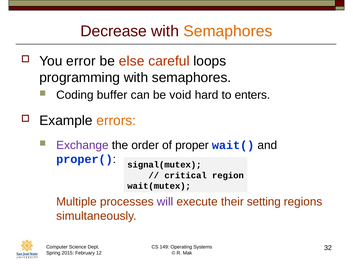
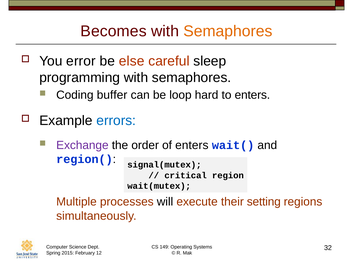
Decrease: Decrease -> Becomes
loops: loops -> sleep
void: void -> loop
errors colour: orange -> blue
of proper: proper -> enters
proper(: proper( -> region(
will colour: purple -> black
